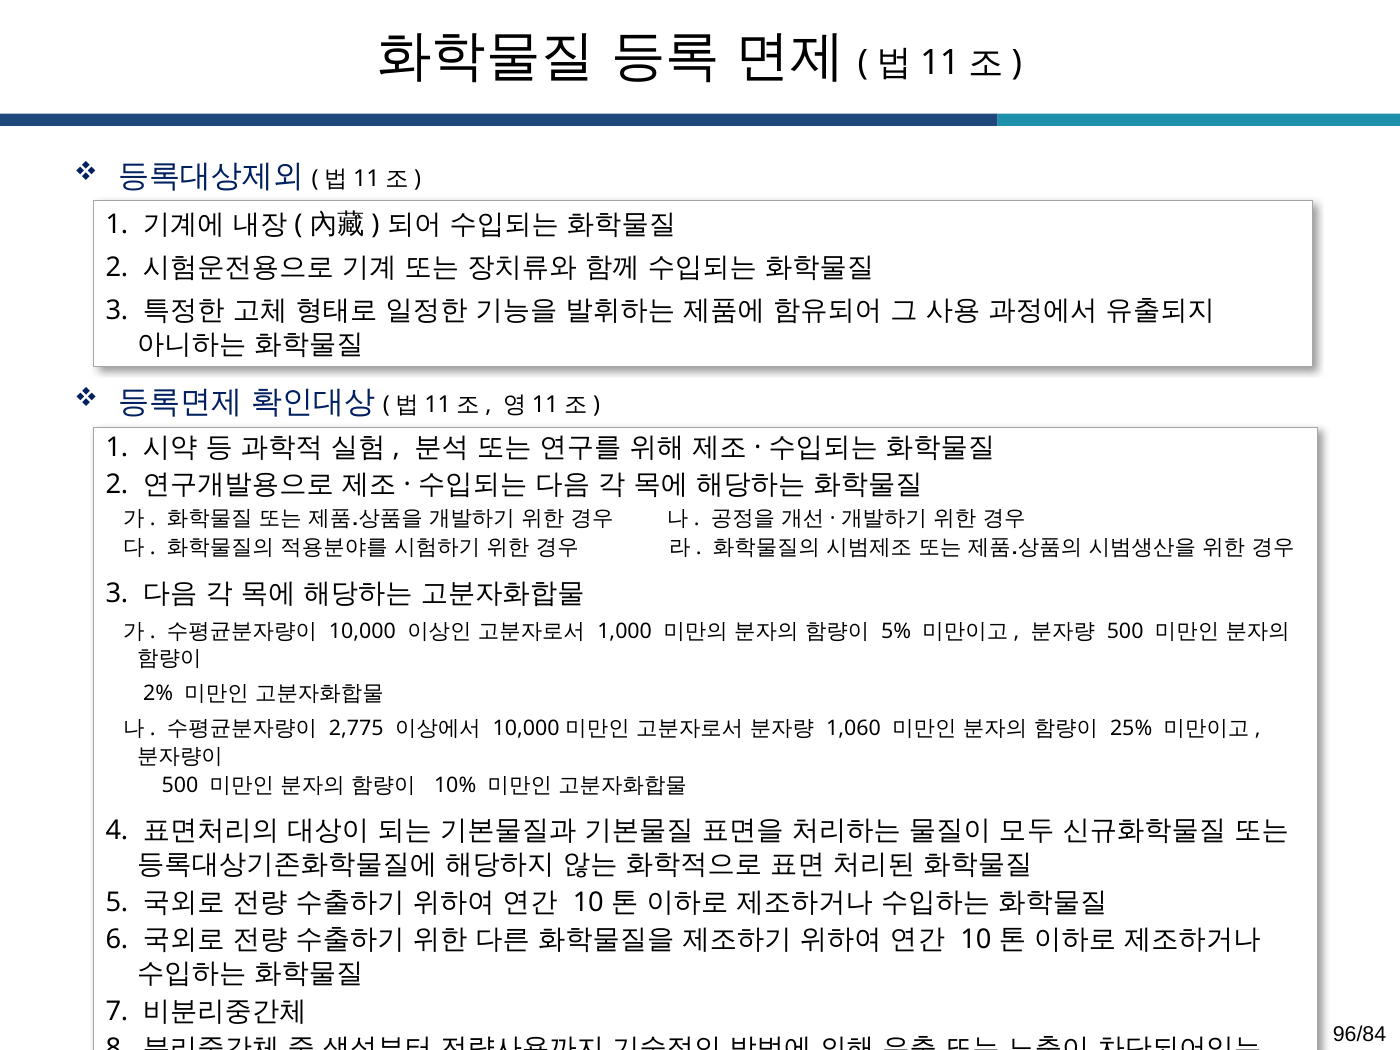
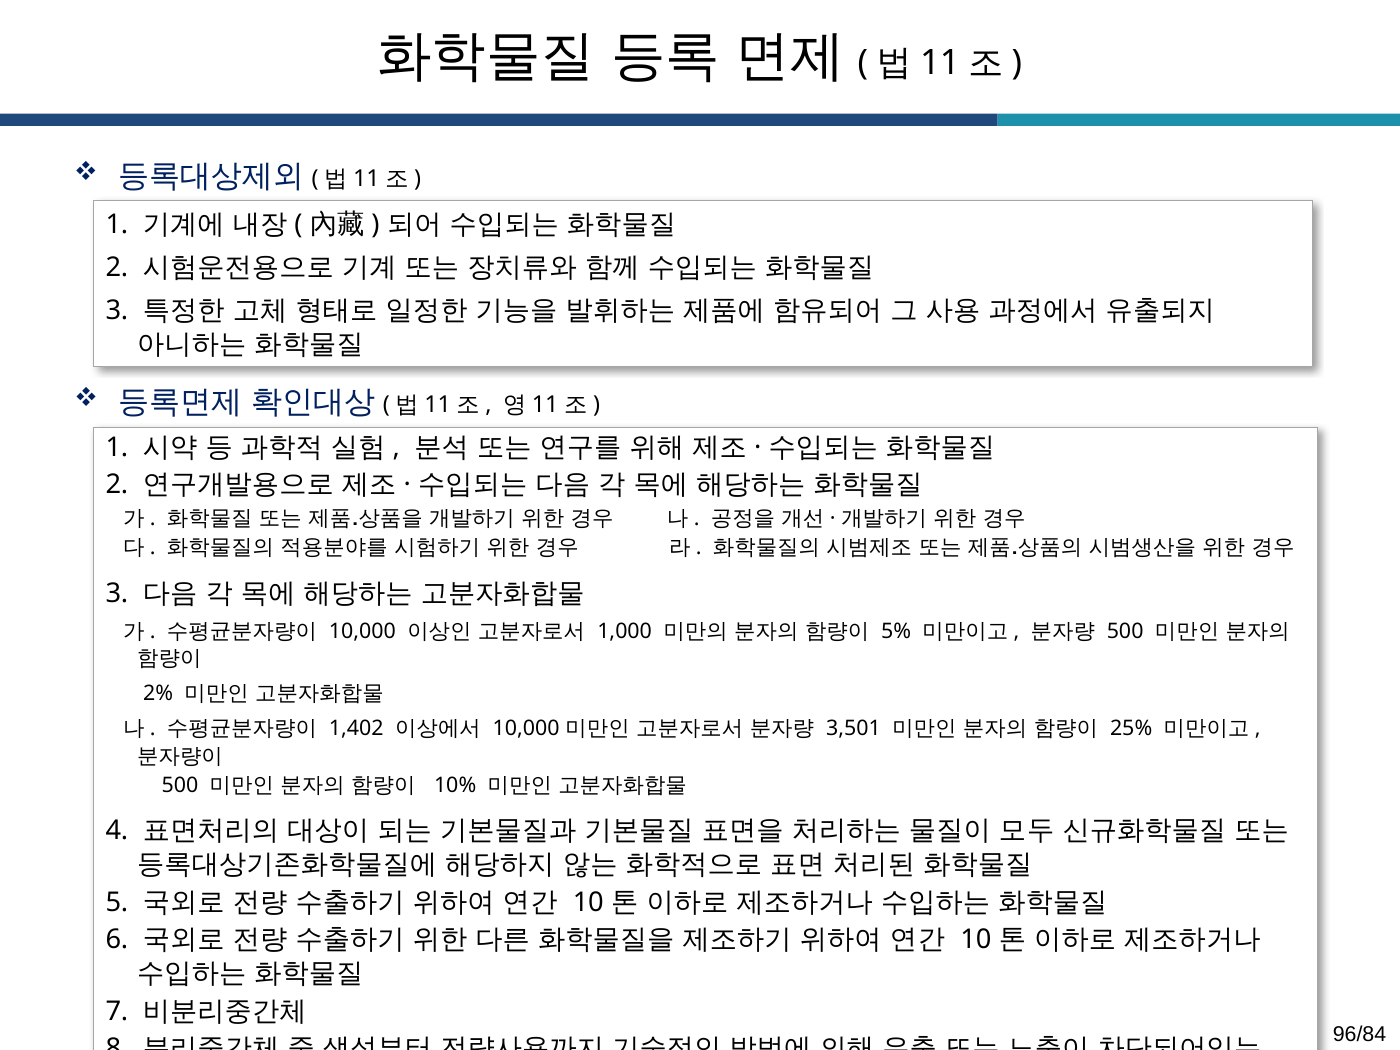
2,775: 2,775 -> 1,402
1,060: 1,060 -> 3,501
